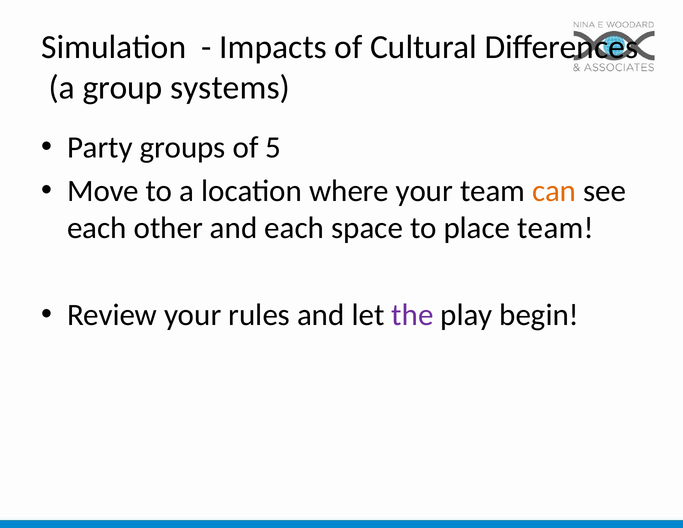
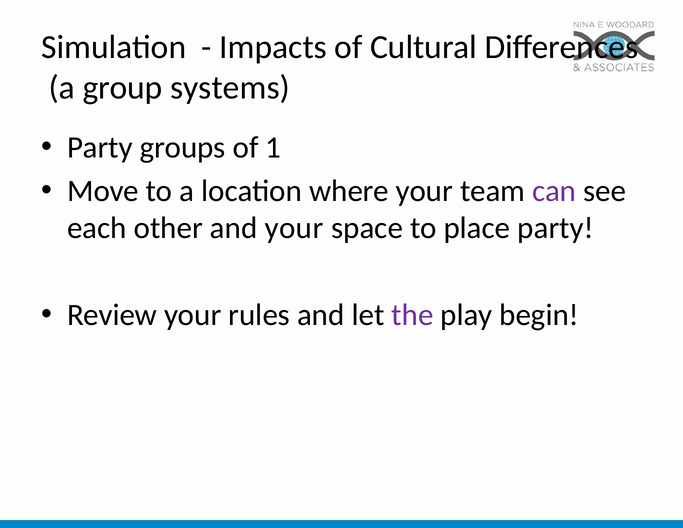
5: 5 -> 1
can colour: orange -> purple
and each: each -> your
place team: team -> party
